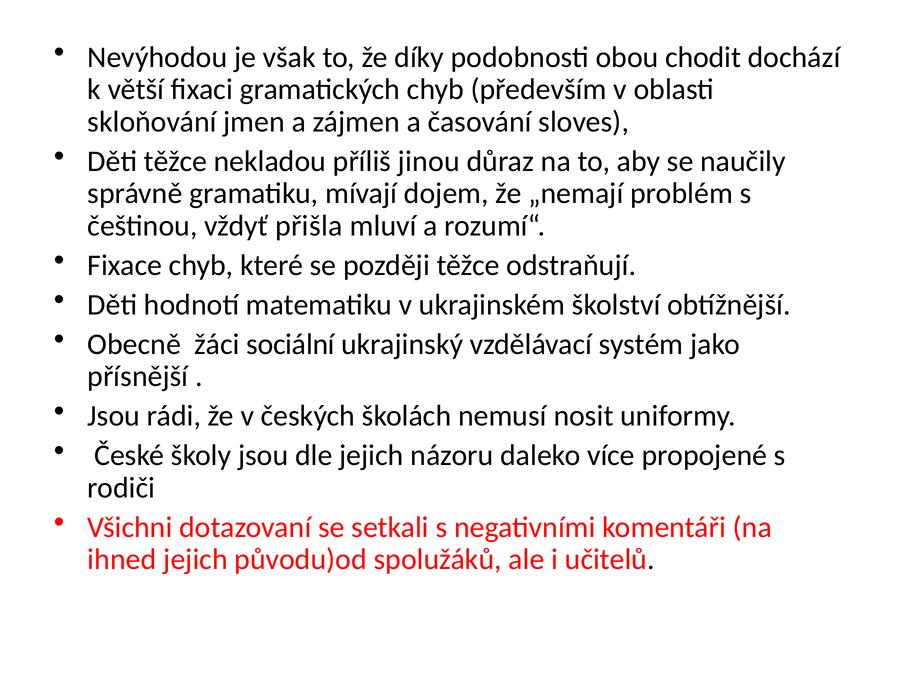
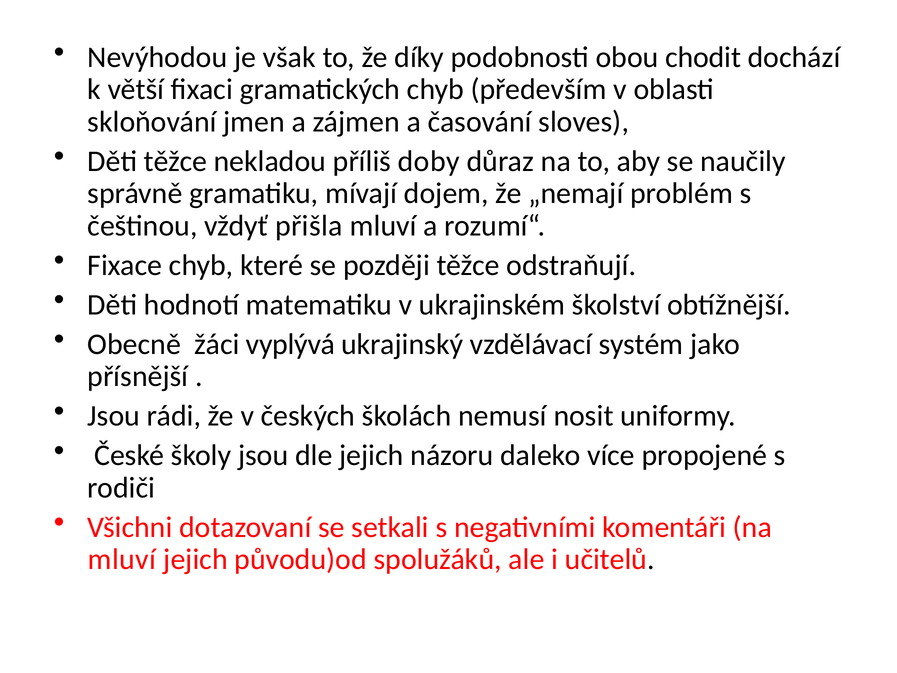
jinou: jinou -> doby
sociální: sociální -> vyplývá
ihned at (122, 559): ihned -> mluví
